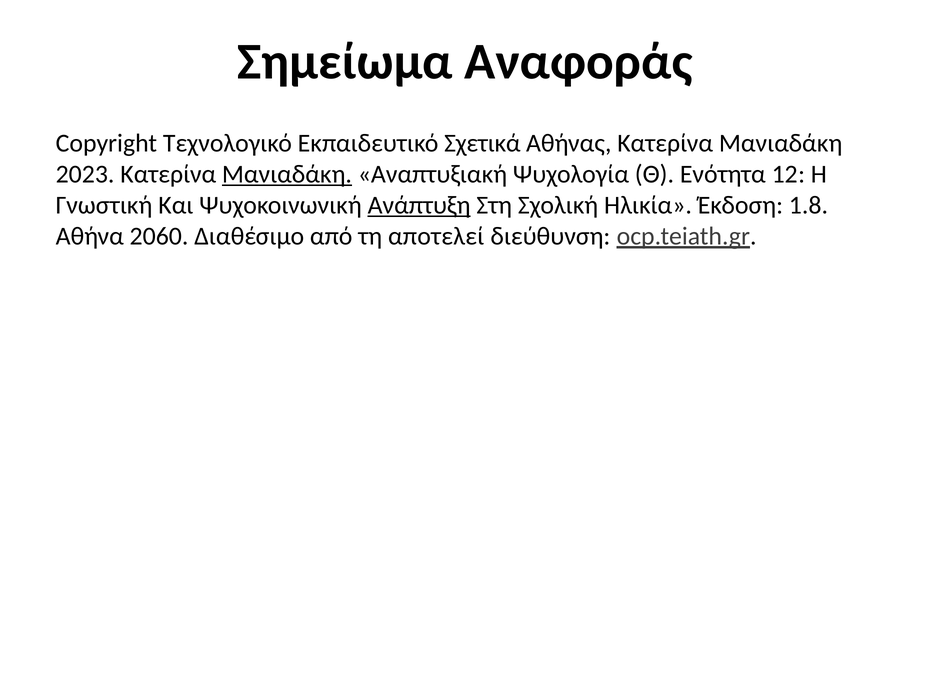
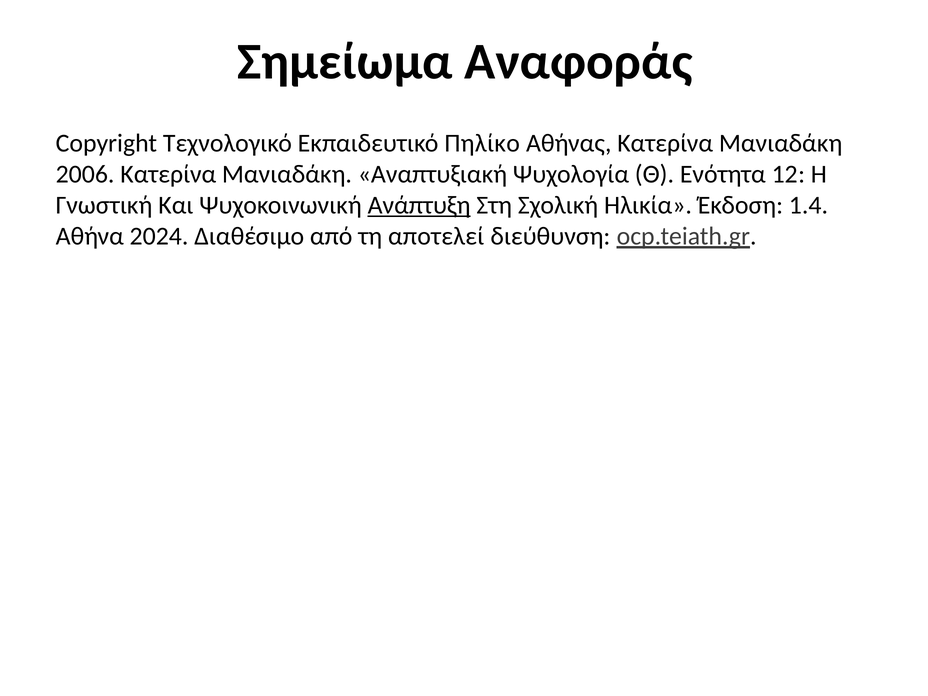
Σχετικά: Σχετικά -> Πηλίκο
2023: 2023 -> 2006
Μανιαδάκη at (287, 174) underline: present -> none
1.8: 1.8 -> 1.4
2060: 2060 -> 2024
